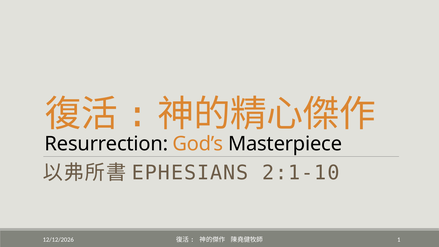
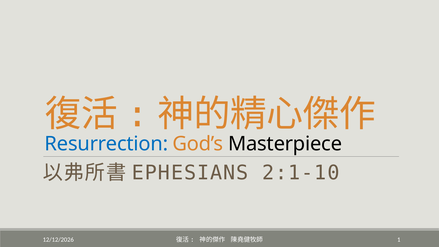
Resurrection colour: black -> blue
